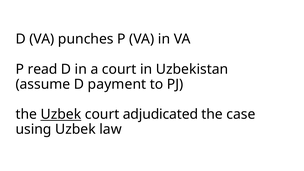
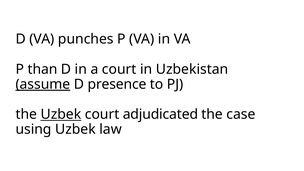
read: read -> than
assume underline: none -> present
payment: payment -> presence
